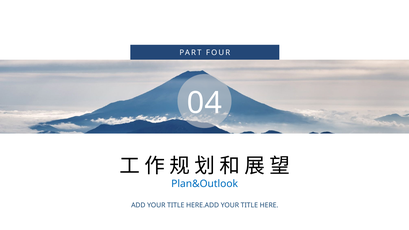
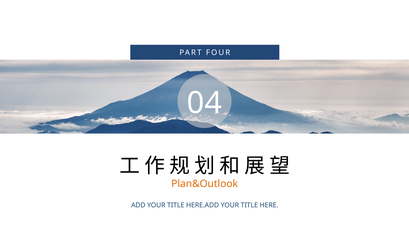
Plan&Outlook colour: blue -> orange
